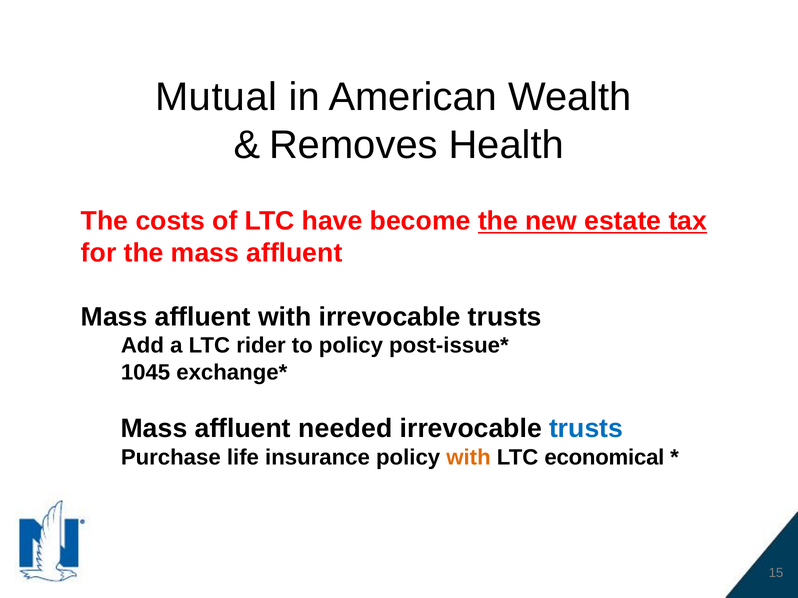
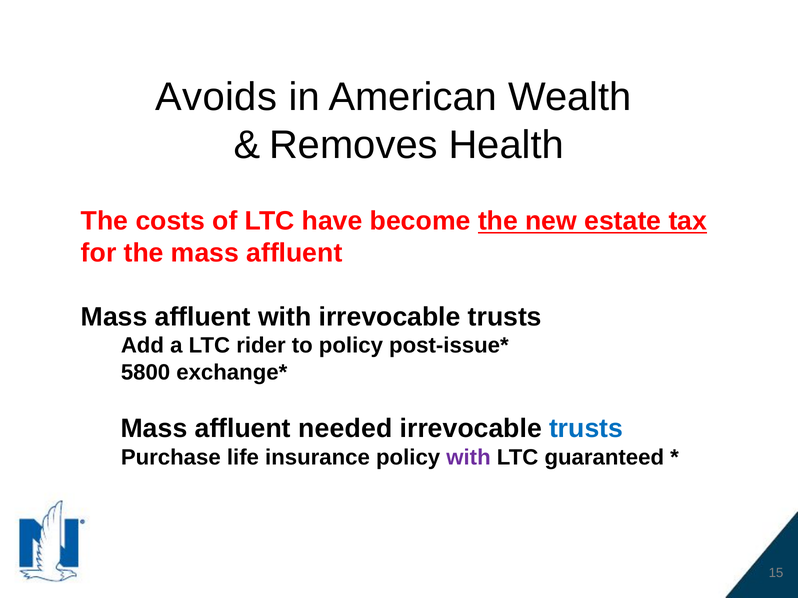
Mutual: Mutual -> Avoids
1045: 1045 -> 5800
with at (469, 458) colour: orange -> purple
economical: economical -> guaranteed
